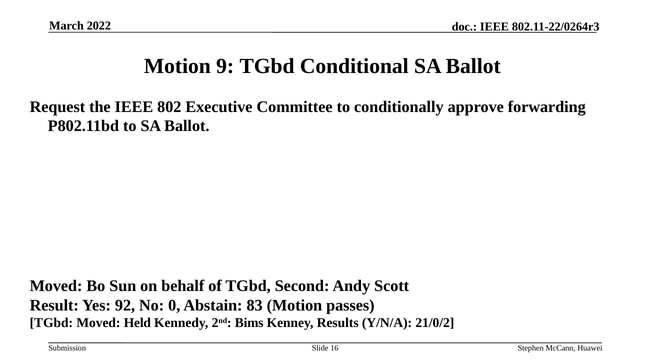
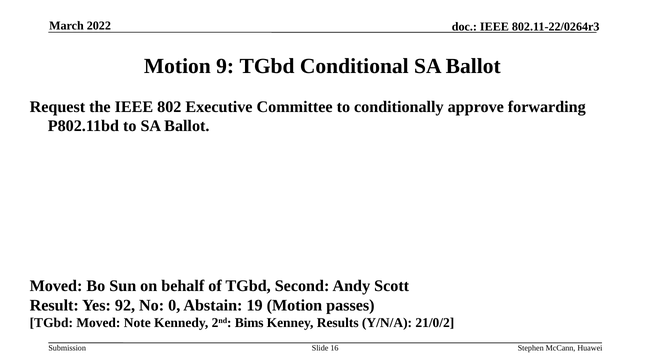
83: 83 -> 19
Held: Held -> Note
